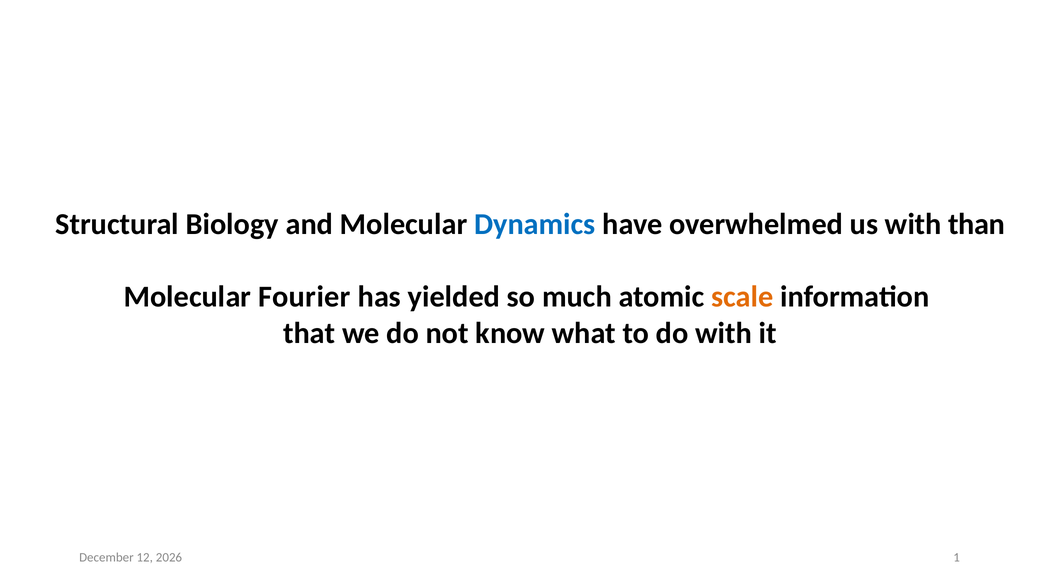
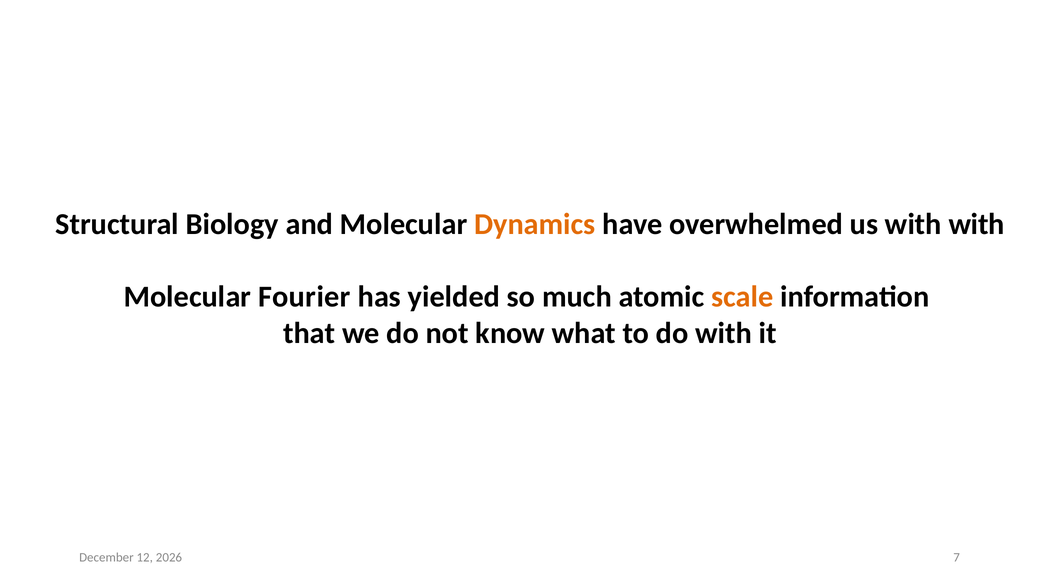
Dynamics colour: blue -> orange
with than: than -> with
1: 1 -> 7
